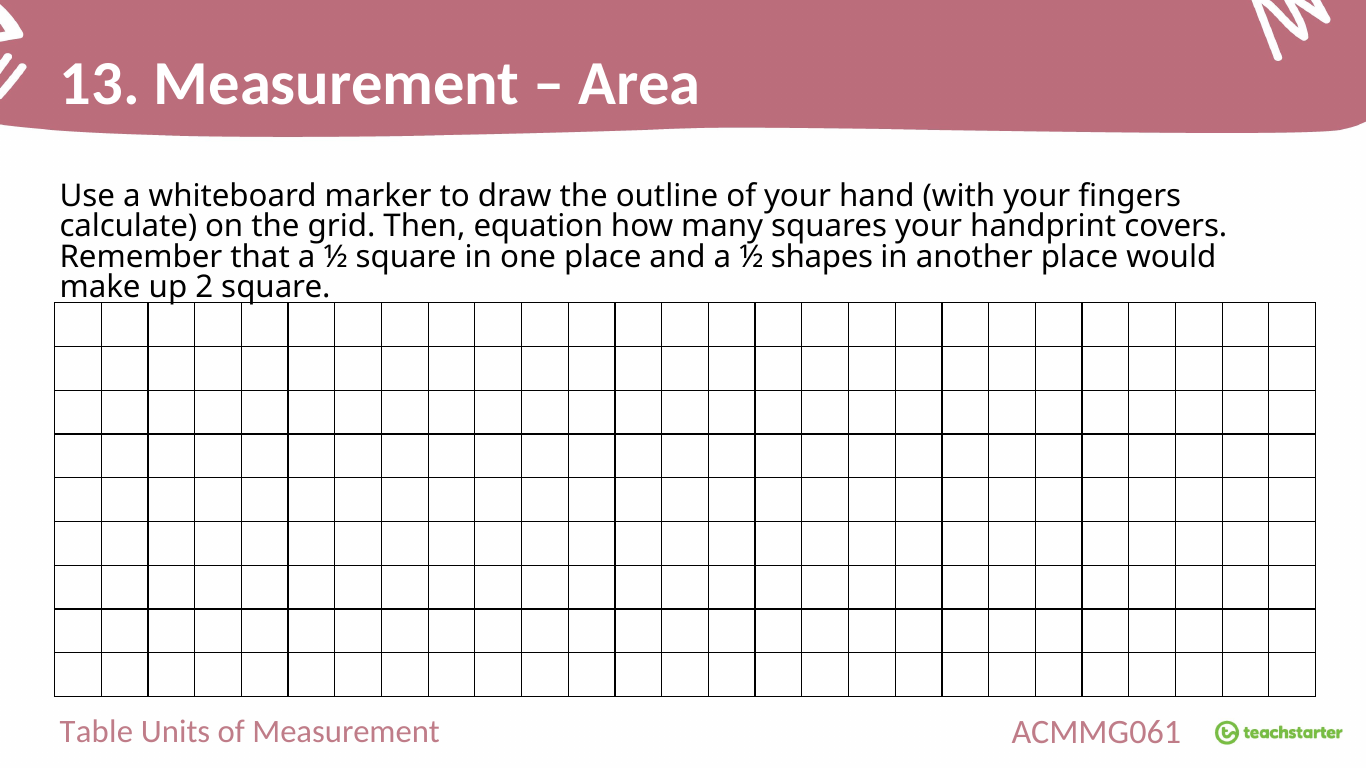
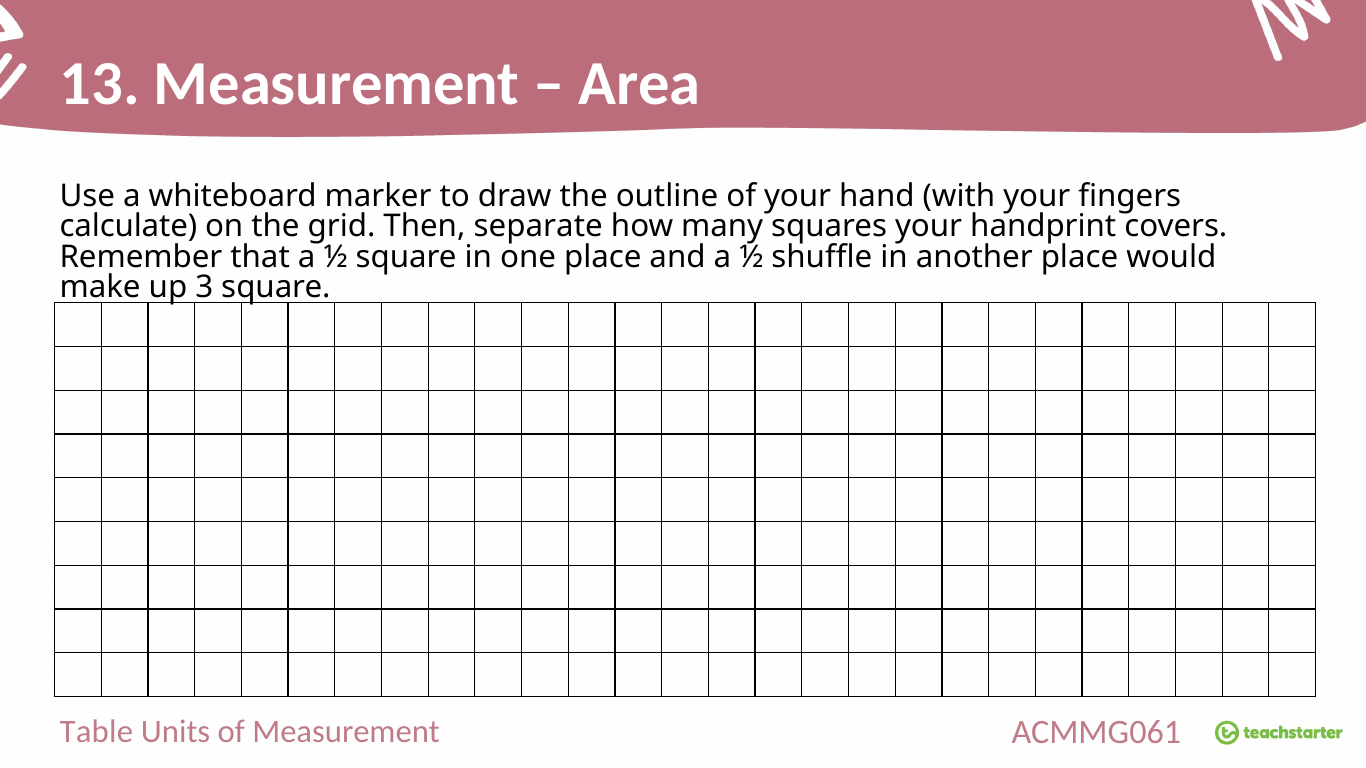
equation: equation -> separate
shapes: shapes -> shuffle
2: 2 -> 3
